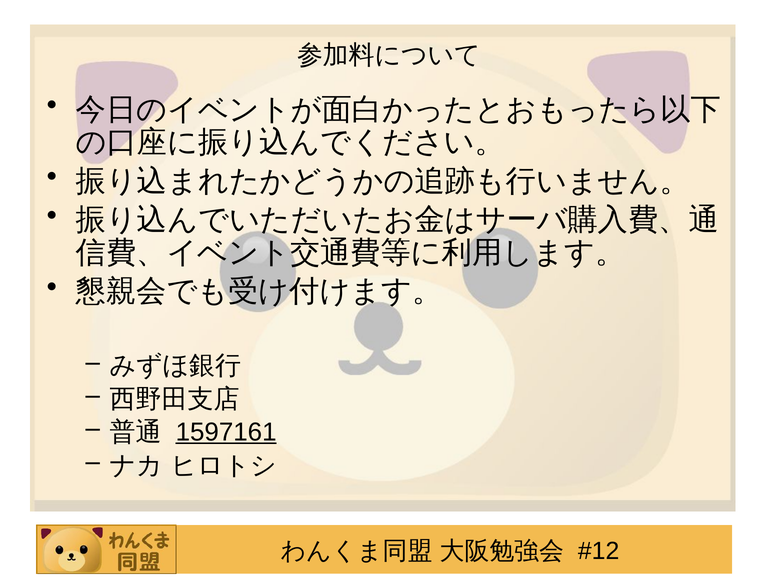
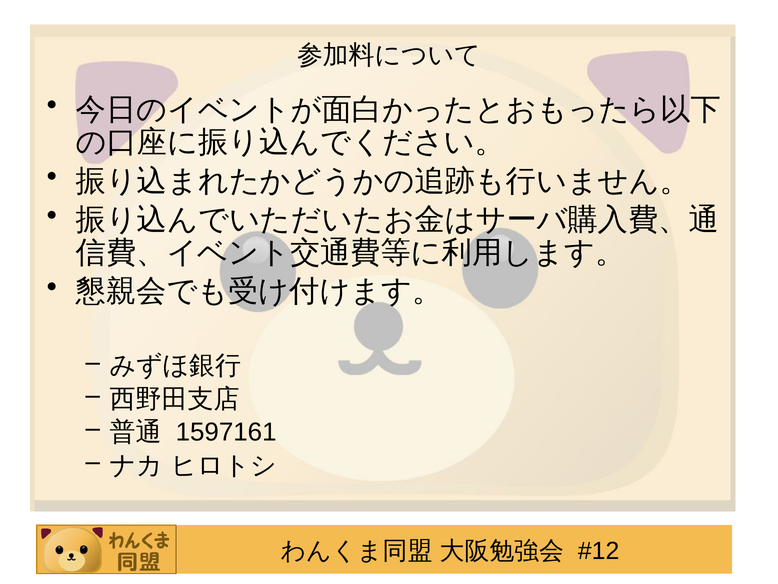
1597161 underline: present -> none
